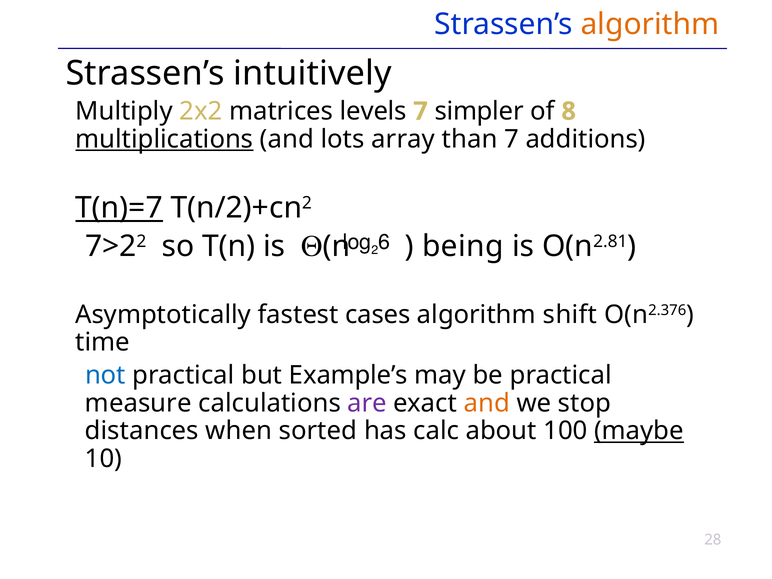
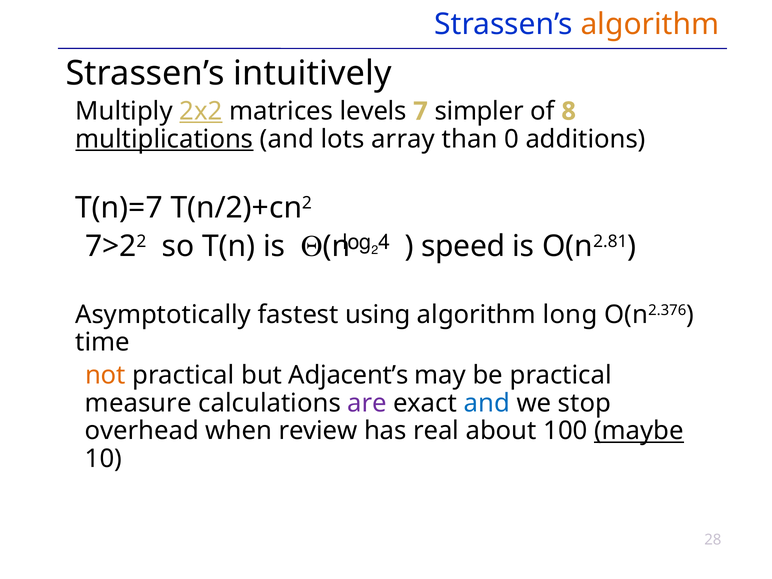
2x2 underline: none -> present
than 7: 7 -> 0
T(n)=7 underline: present -> none
6: 6 -> 4
being: being -> speed
cases: cases -> using
shift: shift -> long
not colour: blue -> orange
Example’s: Example’s -> Adjacent’s
and at (487, 403) colour: orange -> blue
distances: distances -> overhead
sorted: sorted -> review
calc: calc -> real
